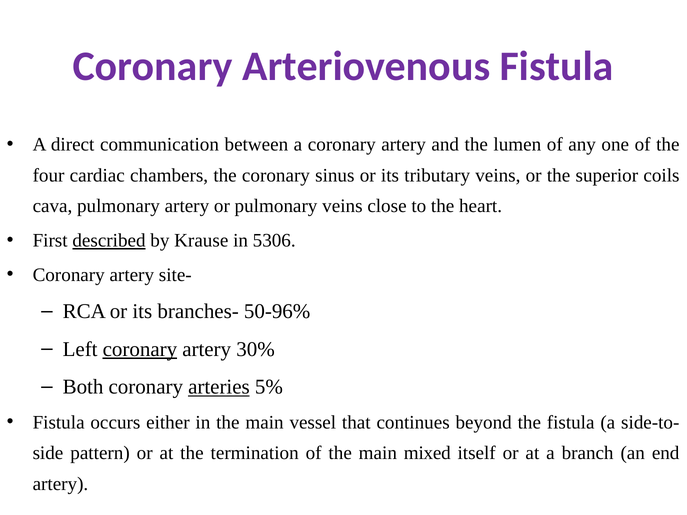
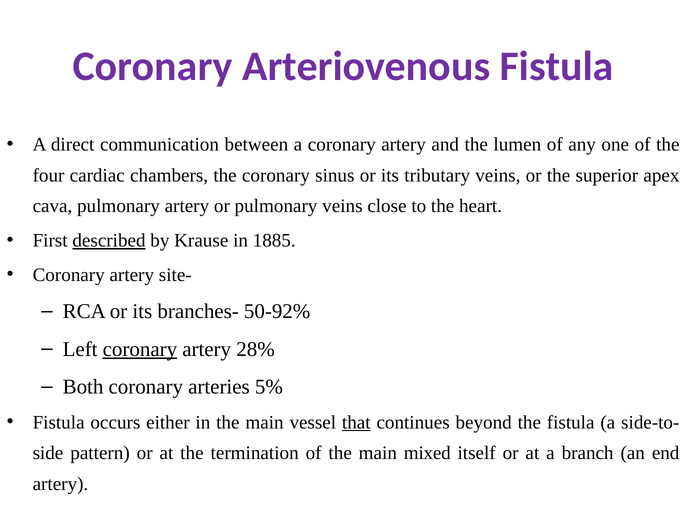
coils: coils -> apex
5306: 5306 -> 1885
50-96%: 50-96% -> 50-92%
30%: 30% -> 28%
arteries underline: present -> none
that underline: none -> present
